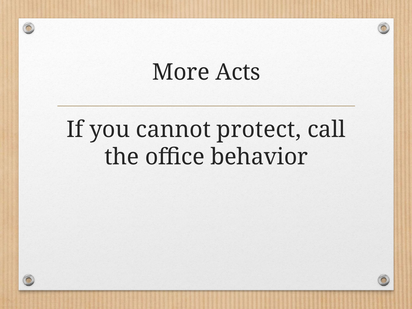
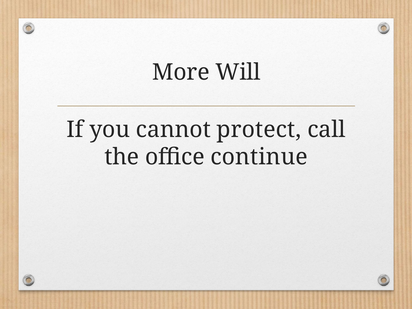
Acts: Acts -> Will
behavior: behavior -> continue
